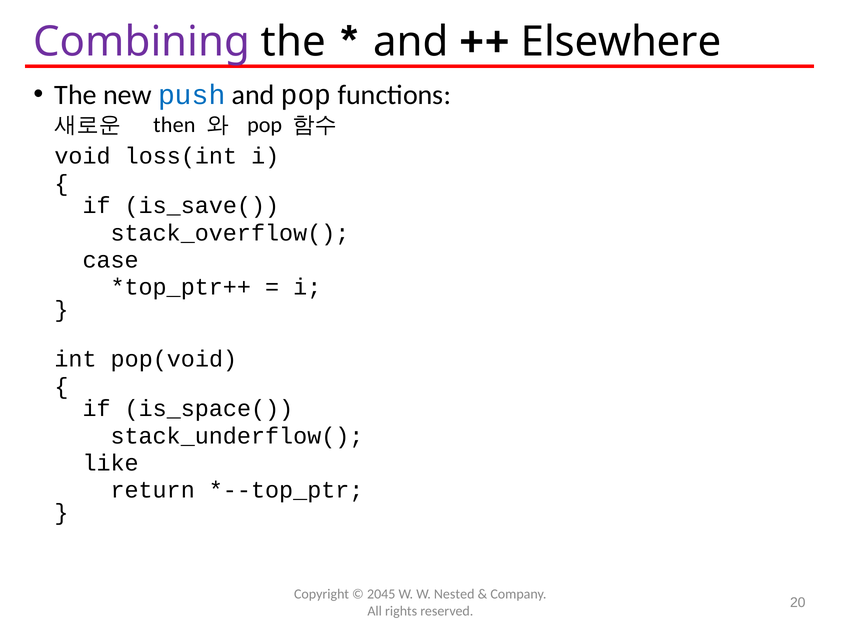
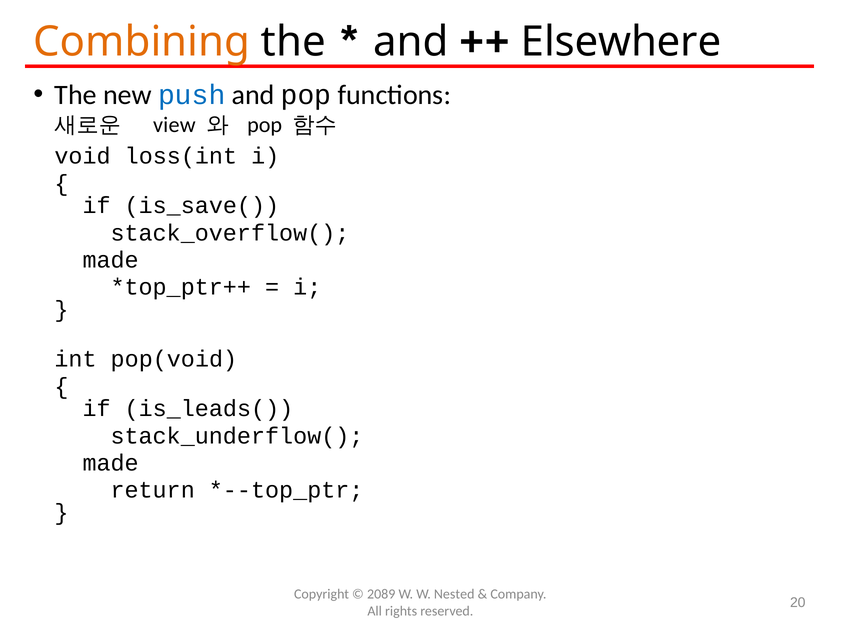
Combining colour: purple -> orange
then: then -> view
case at (111, 260): case -> made
is_space(: is_space( -> is_leads(
like at (111, 463): like -> made
2045: 2045 -> 2089
